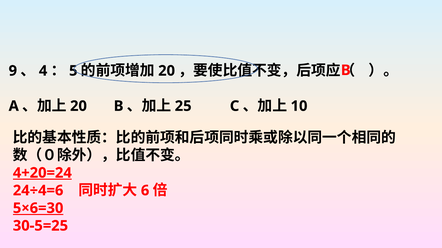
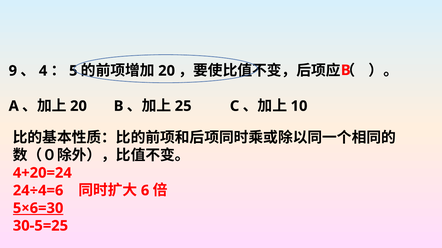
4+20=24 underline: present -> none
